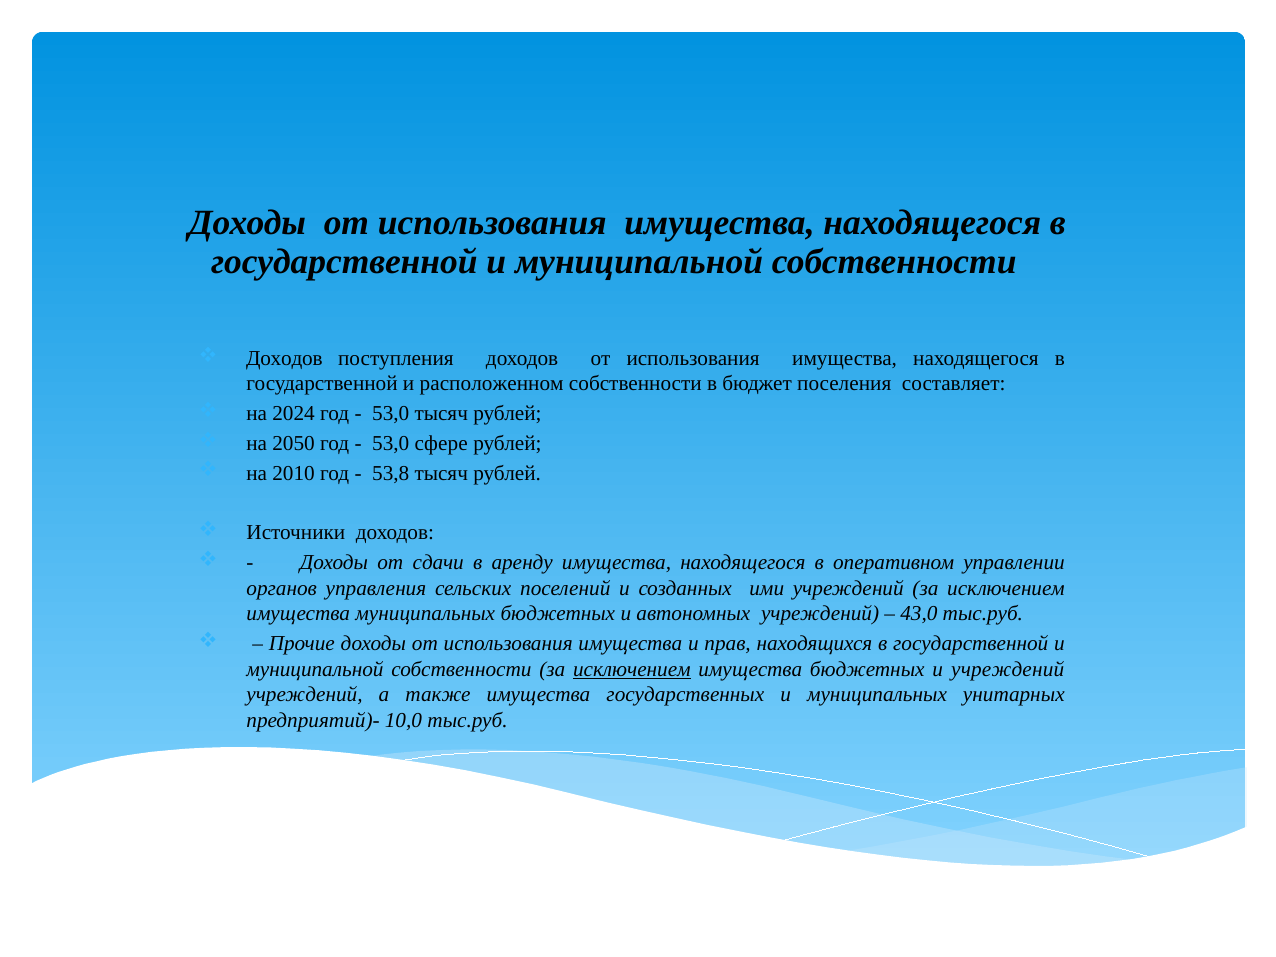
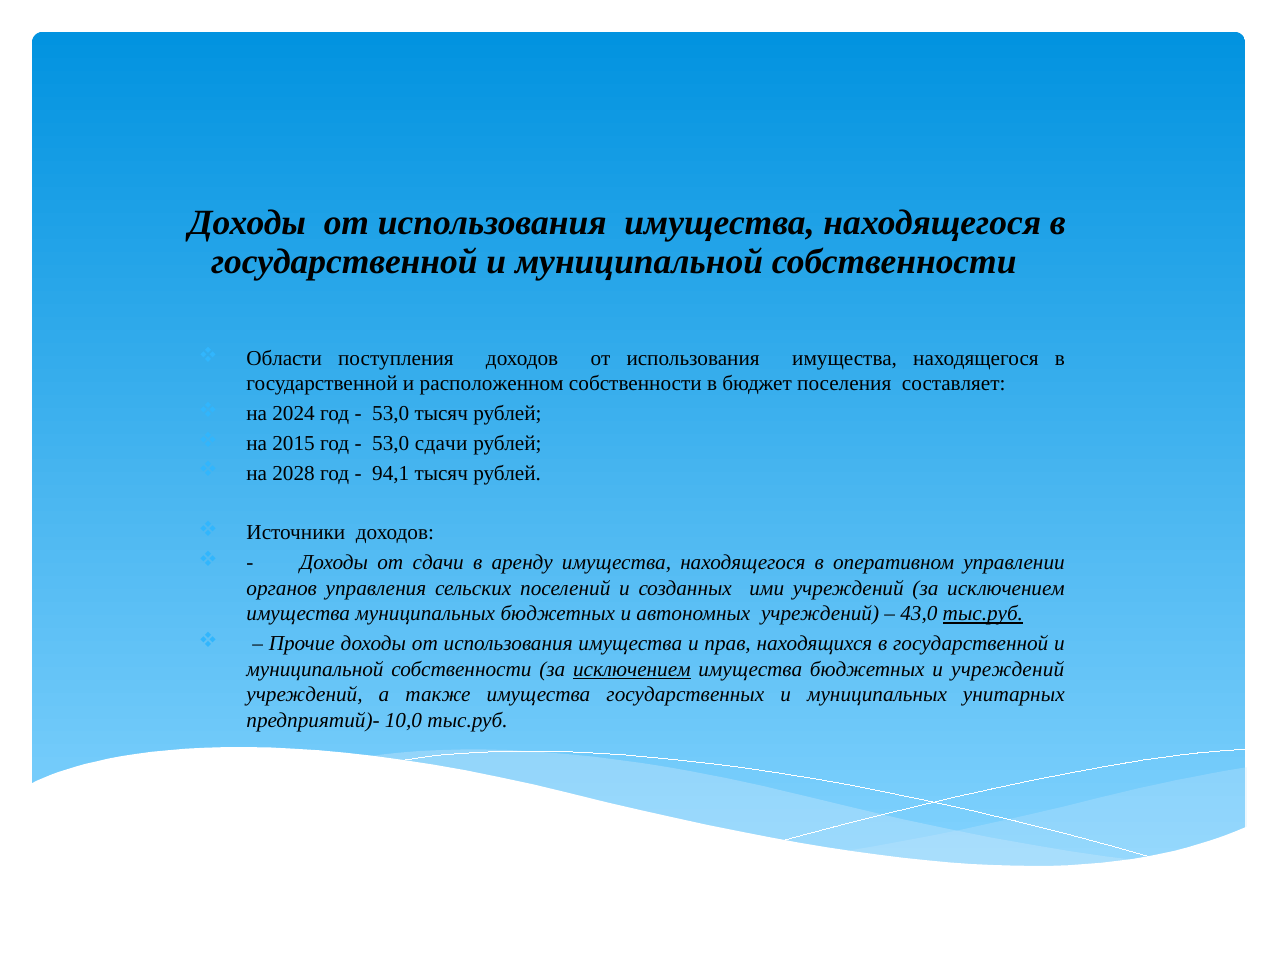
Доходов at (284, 358): Доходов -> Области
2050: 2050 -> 2015
53,0 сфере: сфере -> сдачи
2010: 2010 -> 2028
53,8: 53,8 -> 94,1
тыс.руб at (983, 614) underline: none -> present
